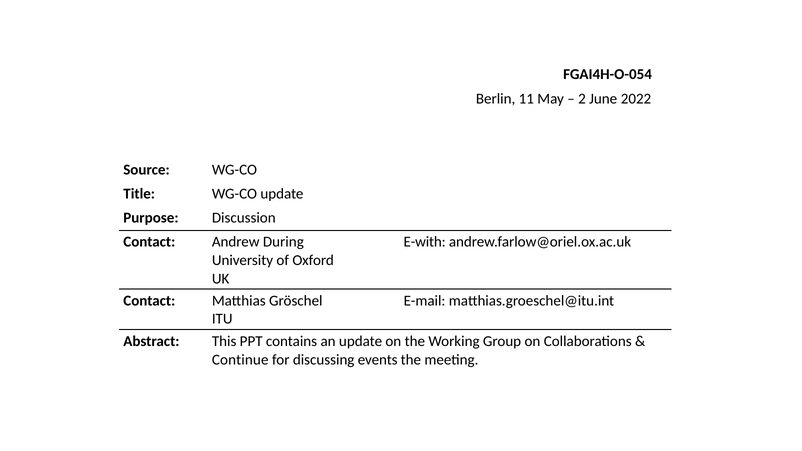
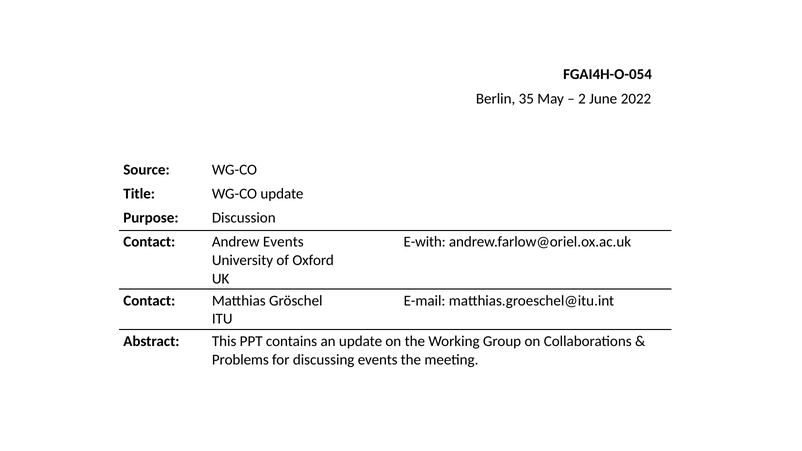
11: 11 -> 35
Andrew During: During -> Events
Continue: Continue -> Problems
